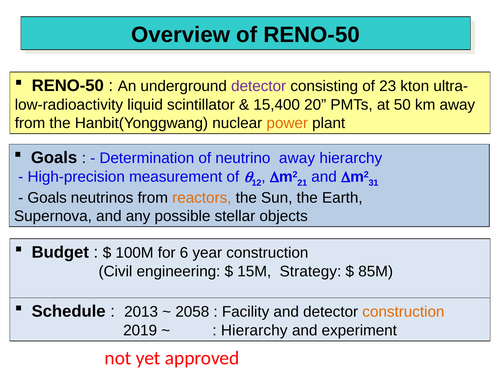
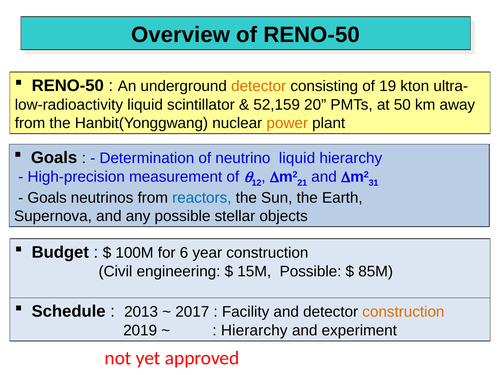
detector at (259, 86) colour: purple -> orange
23: 23 -> 19
15,400: 15,400 -> 52,159
neutrino away: away -> liquid
reactors colour: orange -> blue
15M Strategy: Strategy -> Possible
2058: 2058 -> 2017
